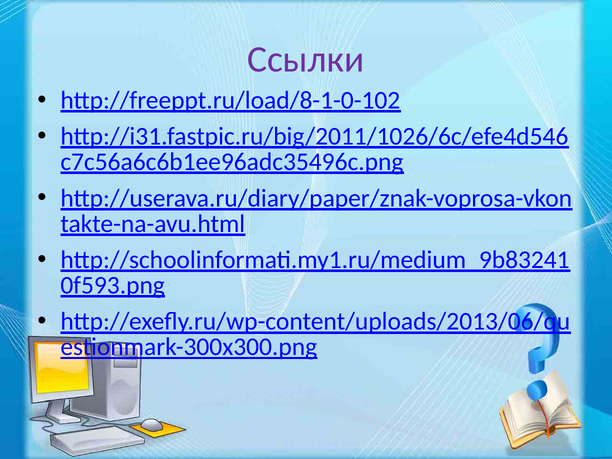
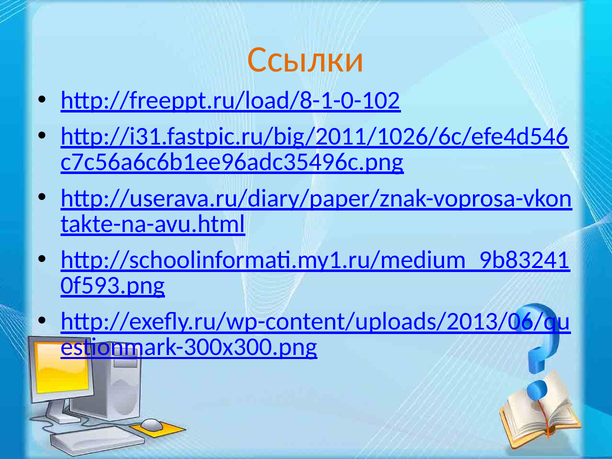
Ссылки colour: purple -> orange
